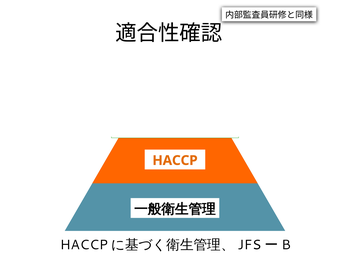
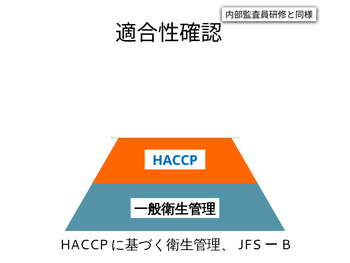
HACCP colour: orange -> blue
